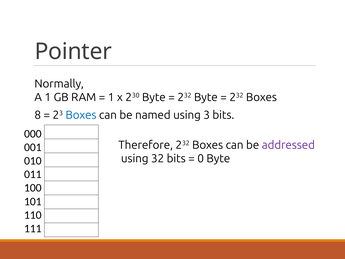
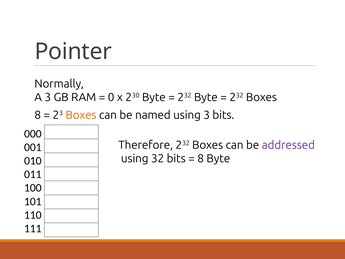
A 1: 1 -> 3
1 at (111, 97): 1 -> 0
Boxes at (81, 115) colour: blue -> orange
0 at (201, 158): 0 -> 8
